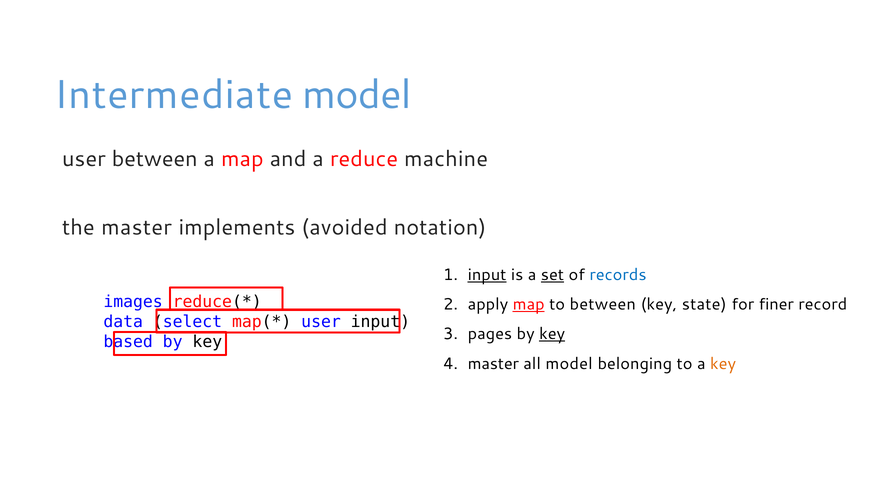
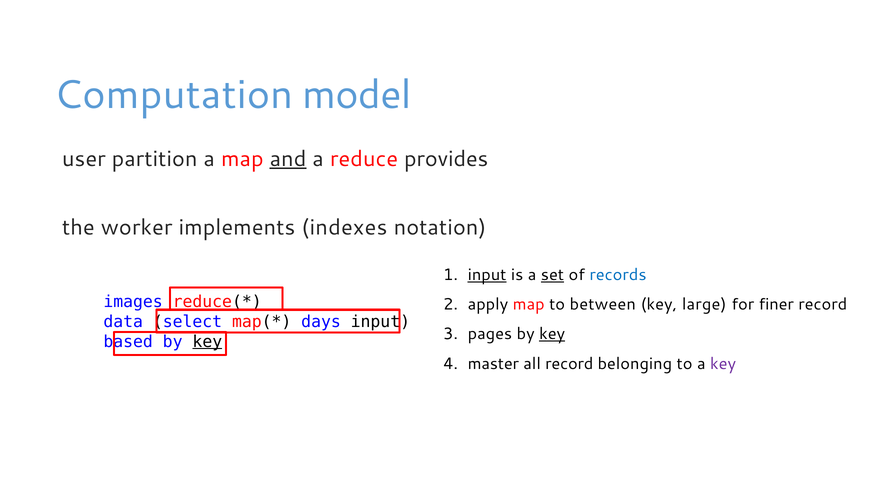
Intermediate: Intermediate -> Computation
user between: between -> partition
and underline: none -> present
machine: machine -> provides
the master: master -> worker
avoided: avoided -> indexes
map at (529, 304) underline: present -> none
state: state -> large
user at (321, 322): user -> days
key at (207, 341) underline: none -> present
all model: model -> record
key at (723, 364) colour: orange -> purple
